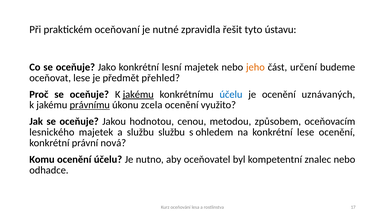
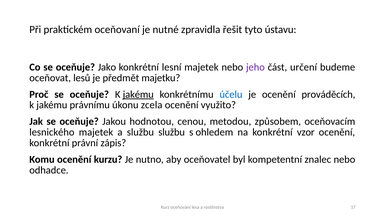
jeho colour: orange -> purple
oceňovat lese: lese -> lesů
přehled: přehled -> majetku
uznávaných: uznávaných -> prováděcích
právnímu underline: present -> none
konkrétní lese: lese -> vzor
nová: nová -> zápis
ocenění účelu: účelu -> kurzu
